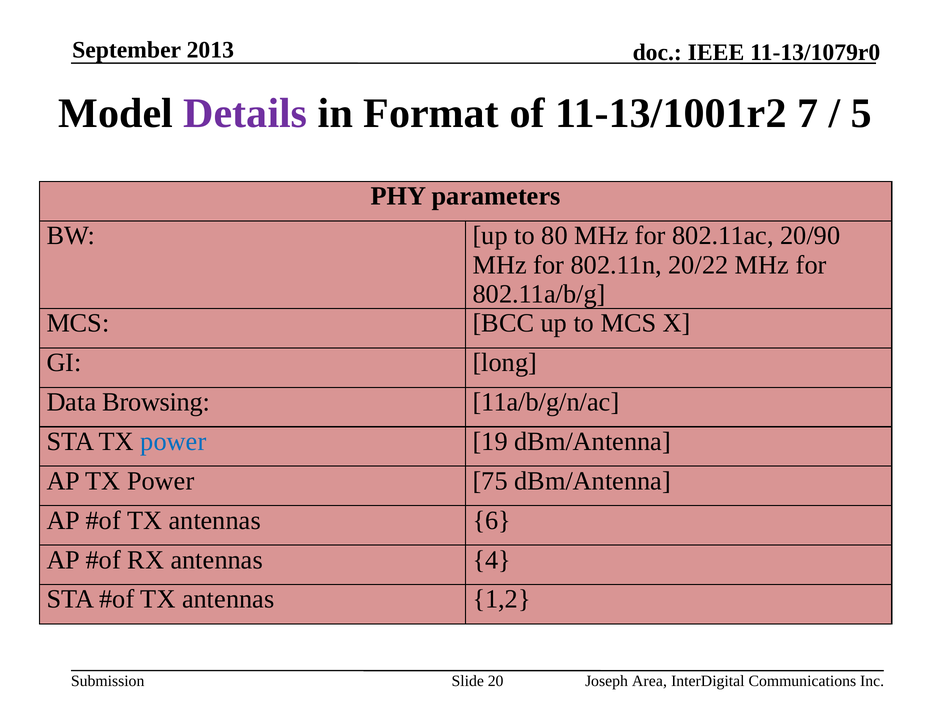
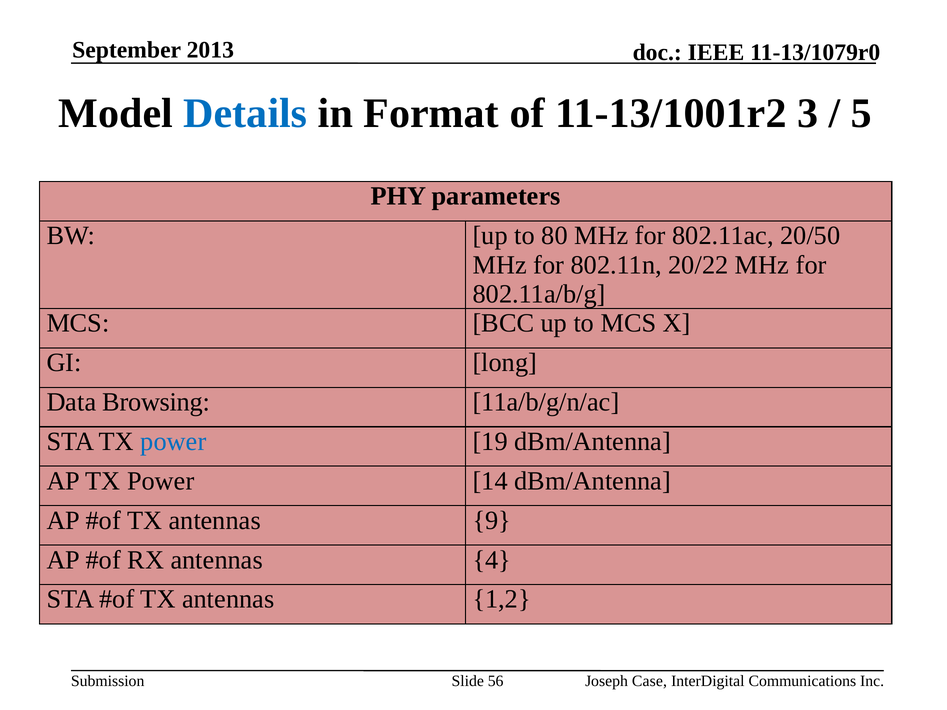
Details colour: purple -> blue
7: 7 -> 3
20/90: 20/90 -> 20/50
75: 75 -> 14
6: 6 -> 9
20: 20 -> 56
Area: Area -> Case
